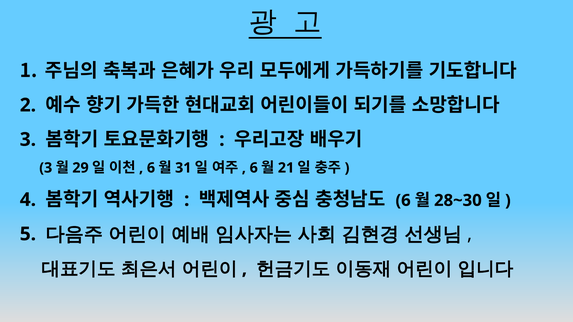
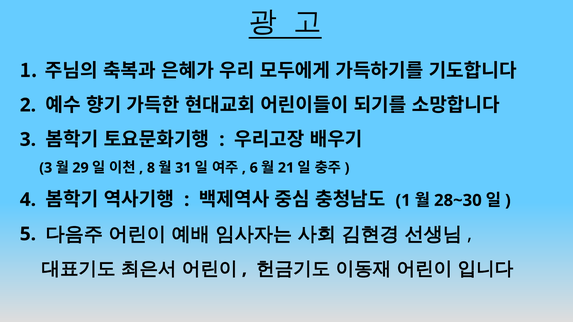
6 at (151, 168): 6 -> 8
6 at (403, 201): 6 -> 1
